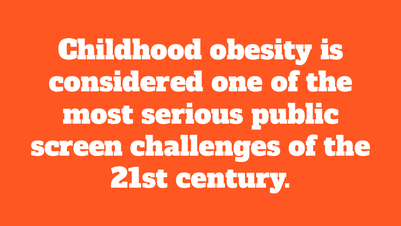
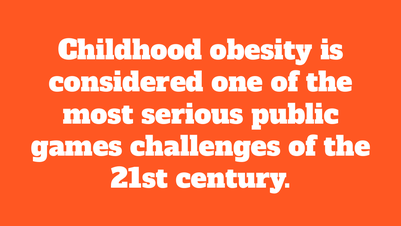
screen: screen -> games
